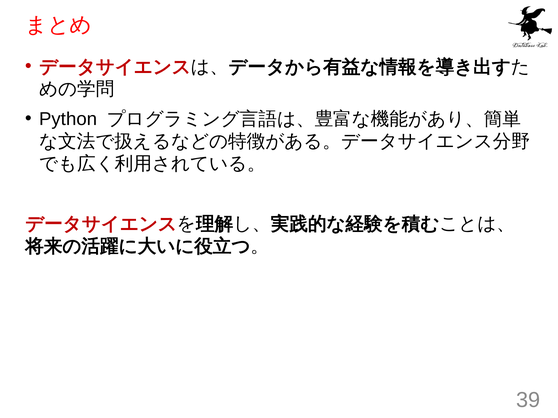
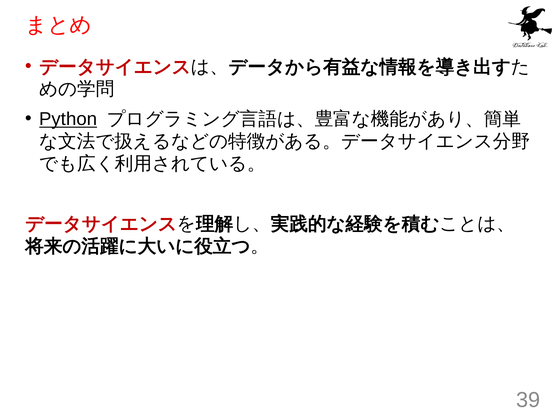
Python underline: none -> present
